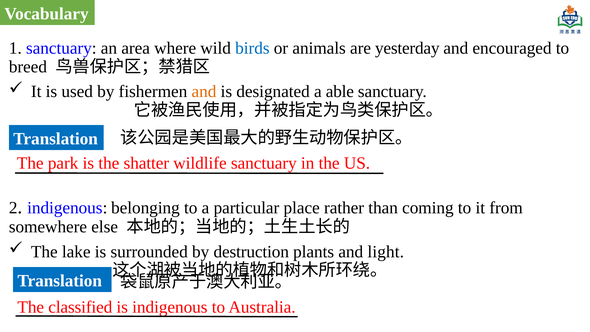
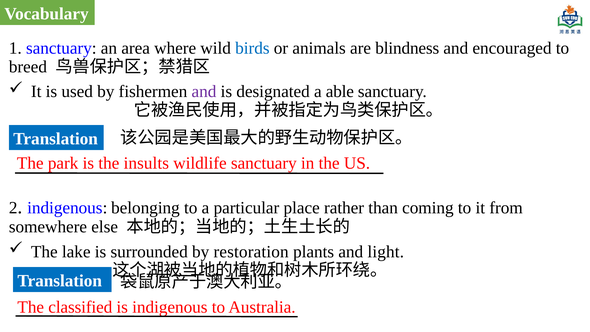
yesterday: yesterday -> blindness
and at (204, 92) colour: orange -> purple
shatter: shatter -> insults
destruction: destruction -> restoration
